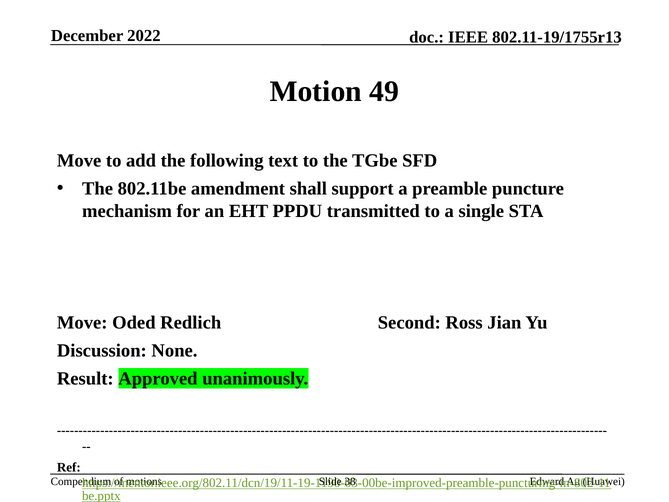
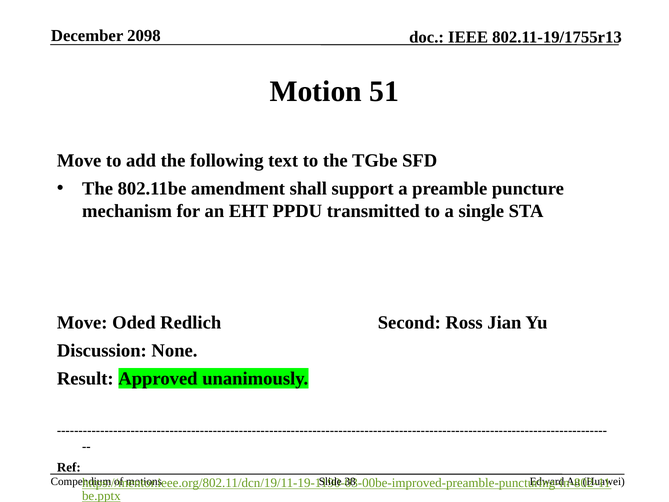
2022: 2022 -> 2098
49: 49 -> 51
